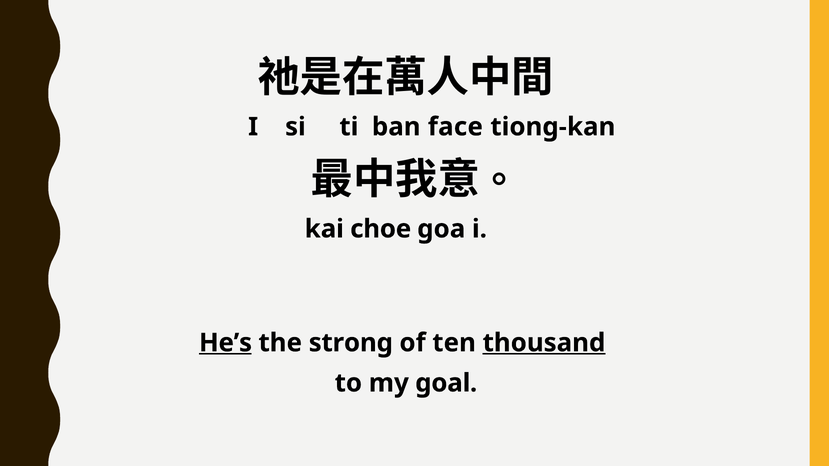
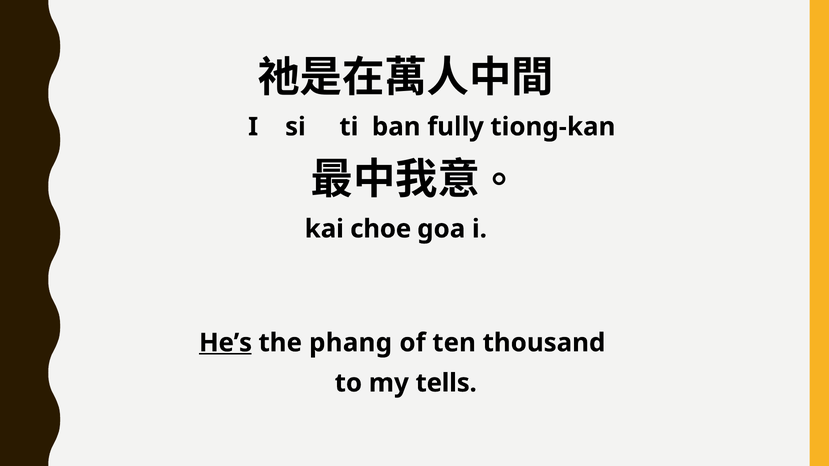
face: face -> fully
strong: strong -> phang
thousand underline: present -> none
goal: goal -> tells
